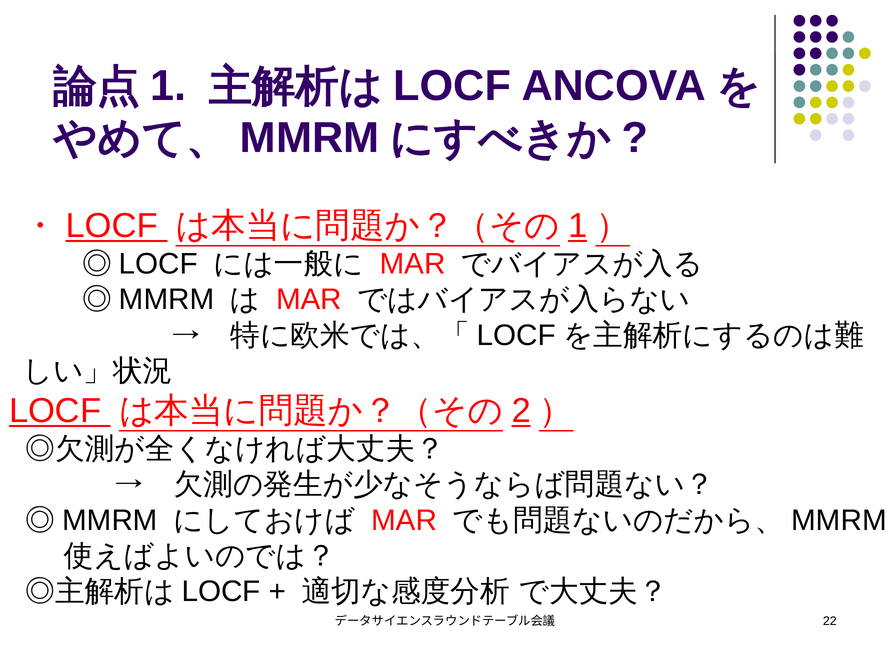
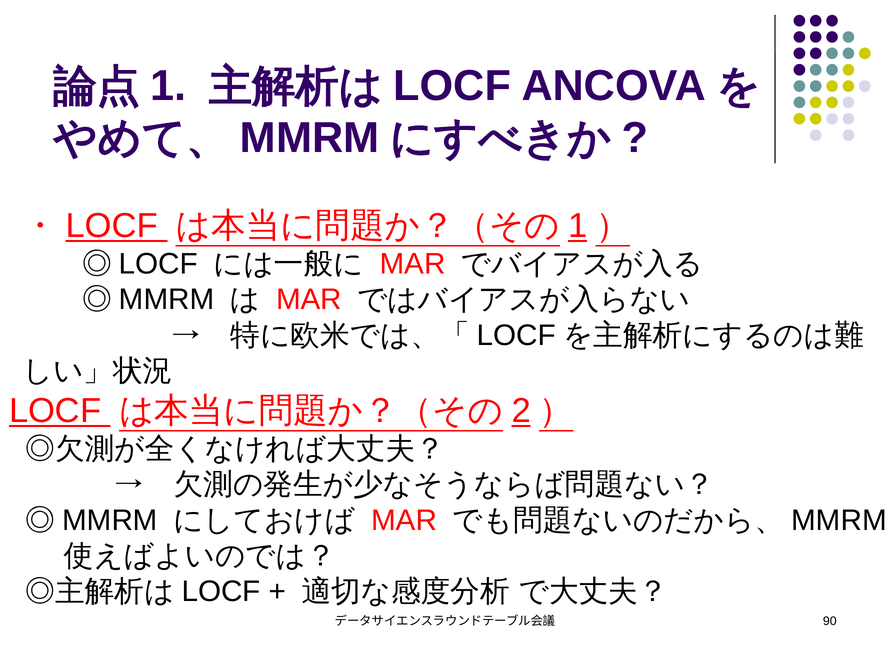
22: 22 -> 90
